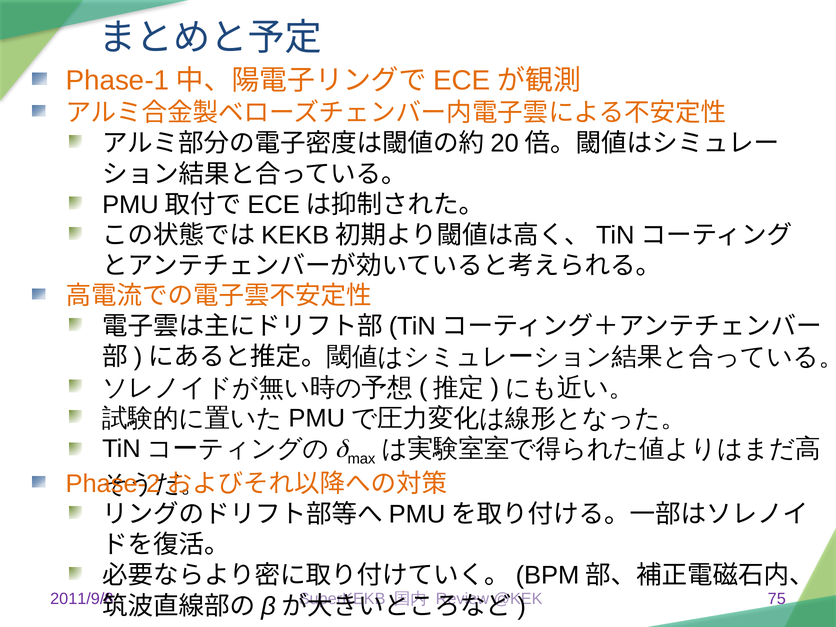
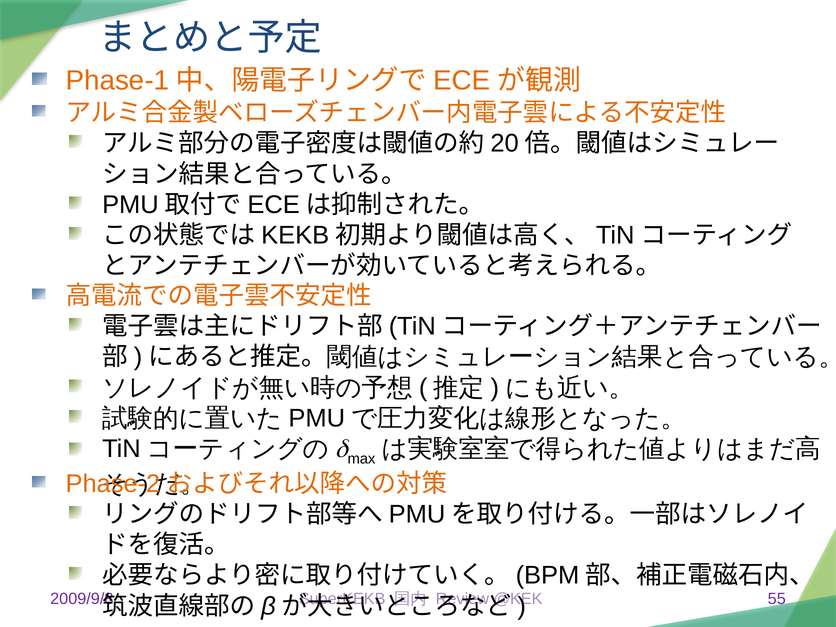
2011/9/8: 2011/9/8 -> 2009/9/8
75: 75 -> 55
